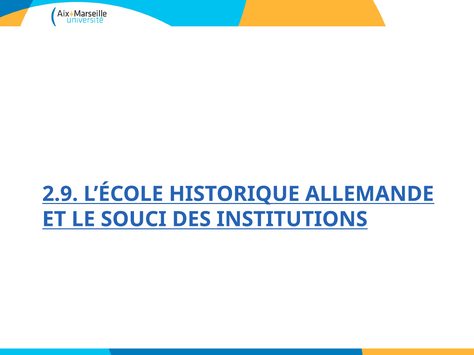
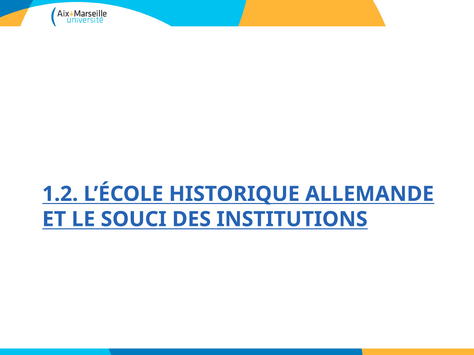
2.9: 2.9 -> 1.2
